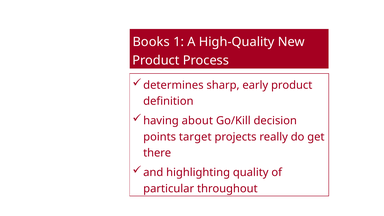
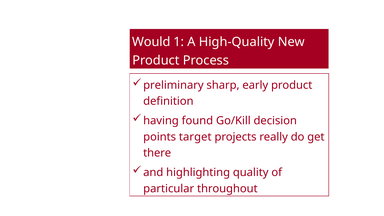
Books: Books -> Would
determines: determines -> preliminary
about: about -> found
